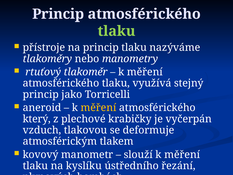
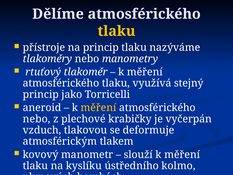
Princip at (58, 14): Princip -> Dělíme
tlaku at (116, 31) colour: light green -> yellow
který at (37, 119): který -> nebo
řezání: řezání -> kolmo
